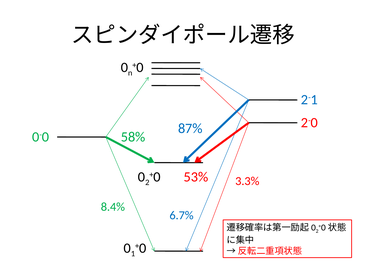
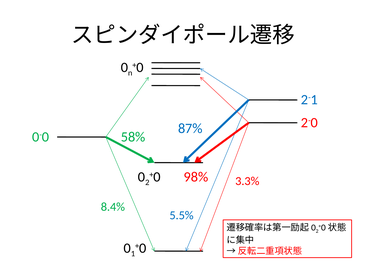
53%: 53% -> 98%
6.7%: 6.7% -> 5.5%
